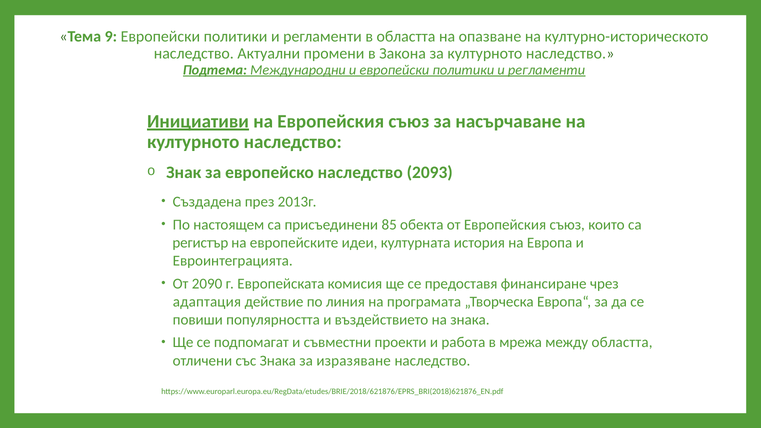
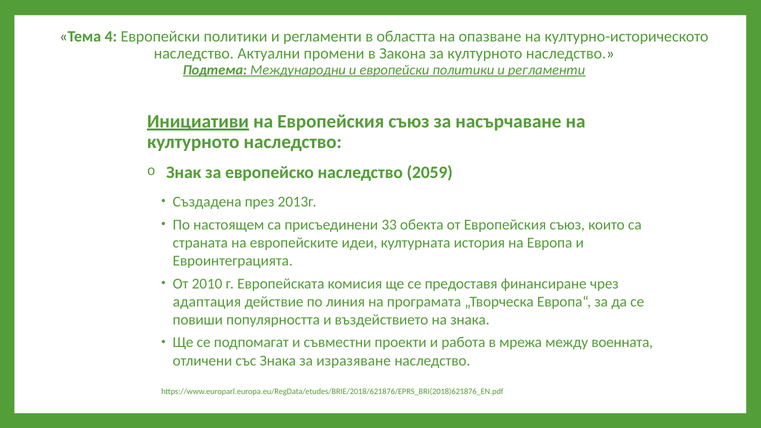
9: 9 -> 4
2093: 2093 -> 2059
85: 85 -> 33
регистър: регистър -> страната
2090: 2090 -> 2010
между областта: областта -> военната
